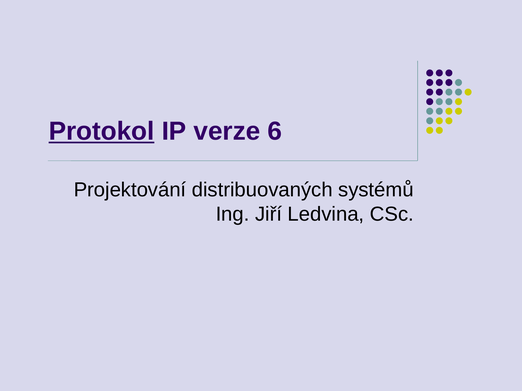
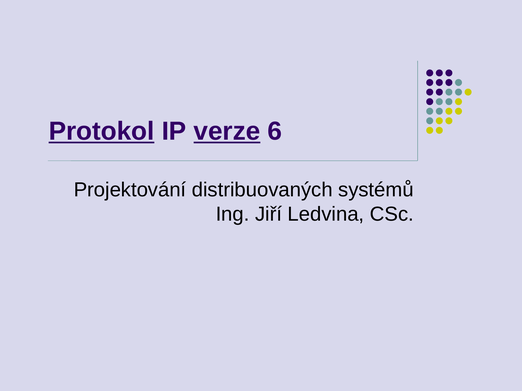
verze underline: none -> present
